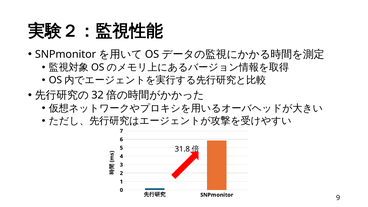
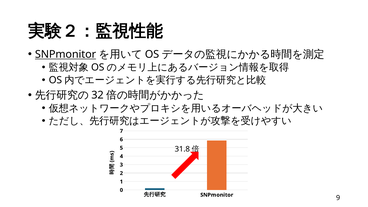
SNPmonitor at (66, 54) underline: none -> present
